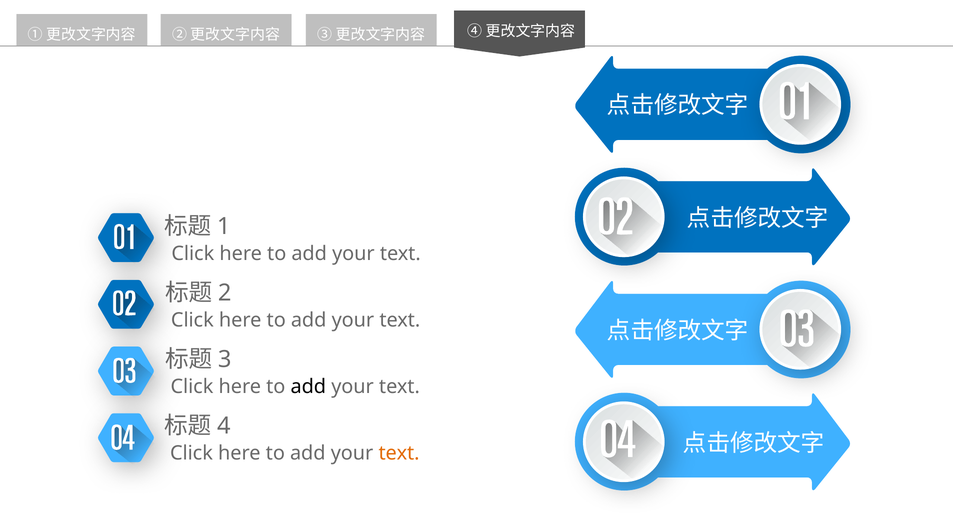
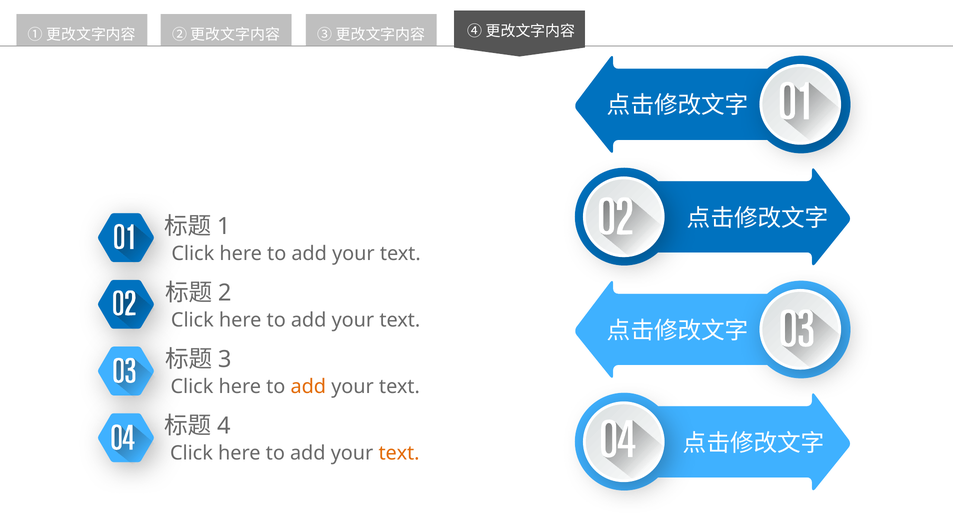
add at (308, 386) colour: black -> orange
